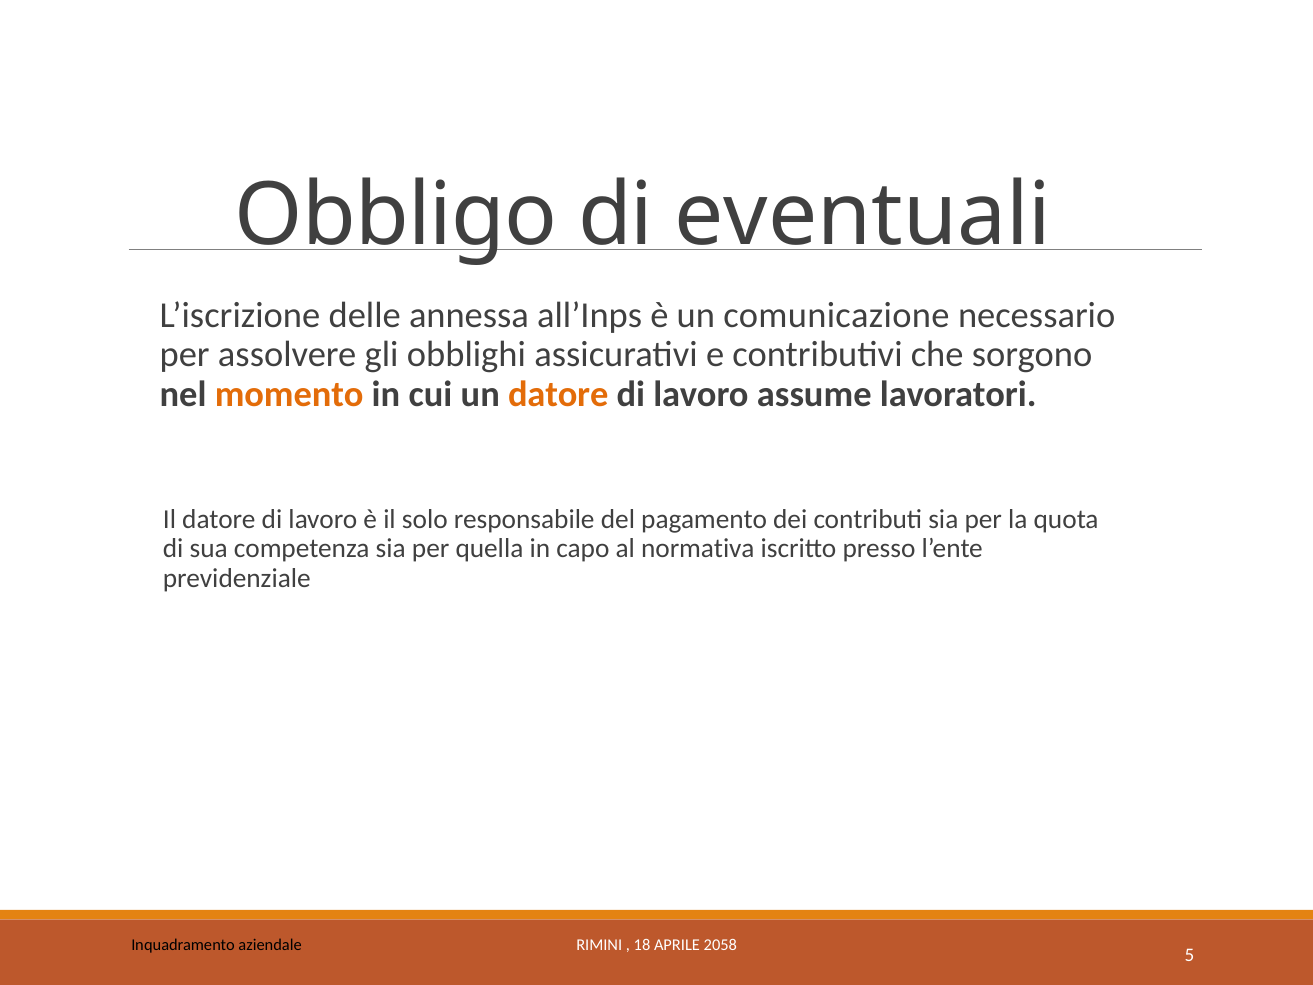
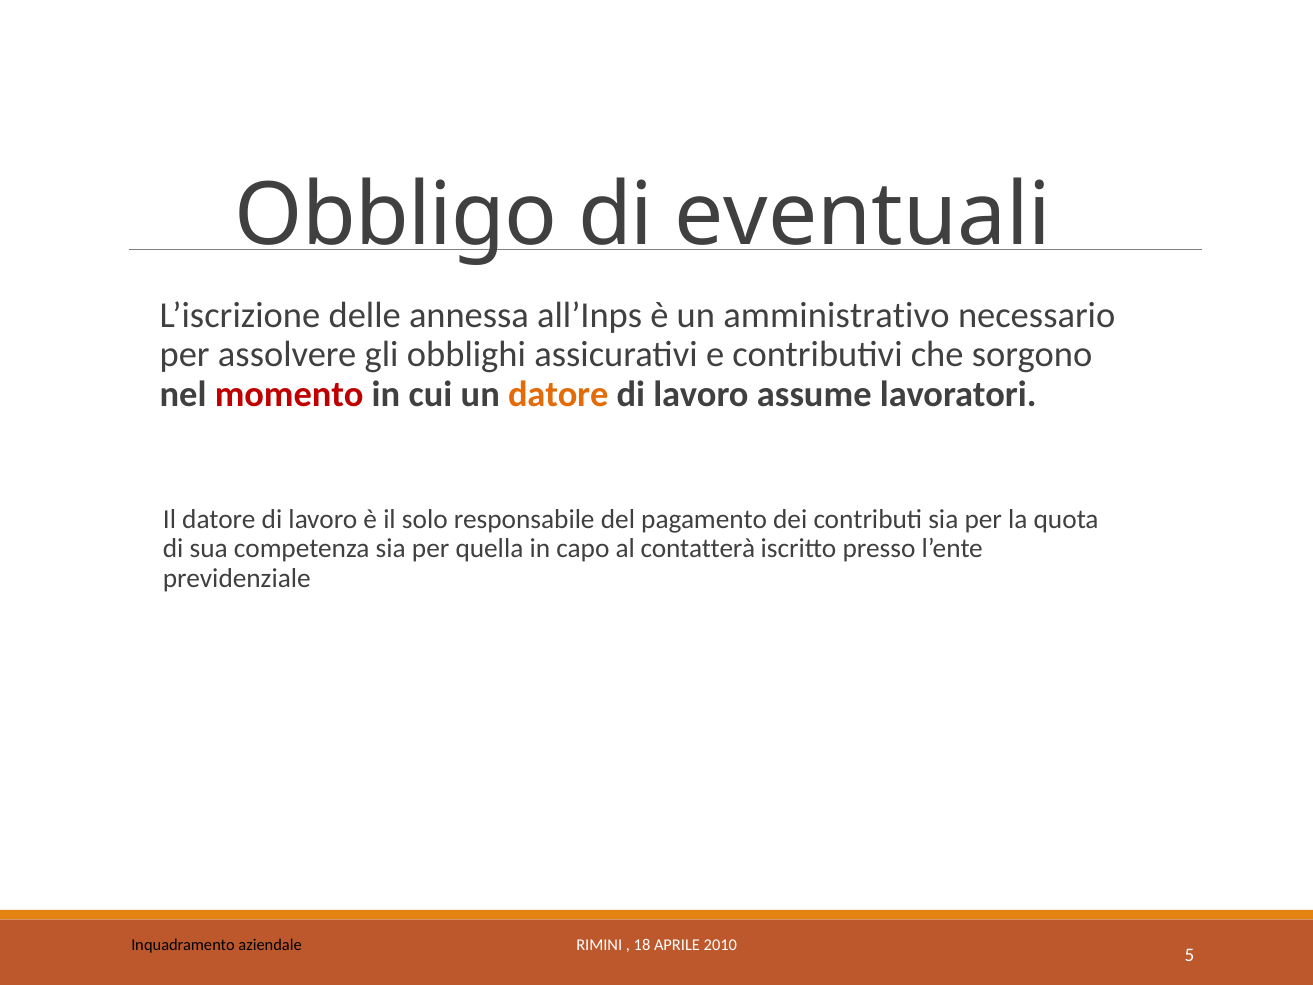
comunicazione: comunicazione -> amministrativo
momento colour: orange -> red
normativa: normativa -> contatterà
2058: 2058 -> 2010
